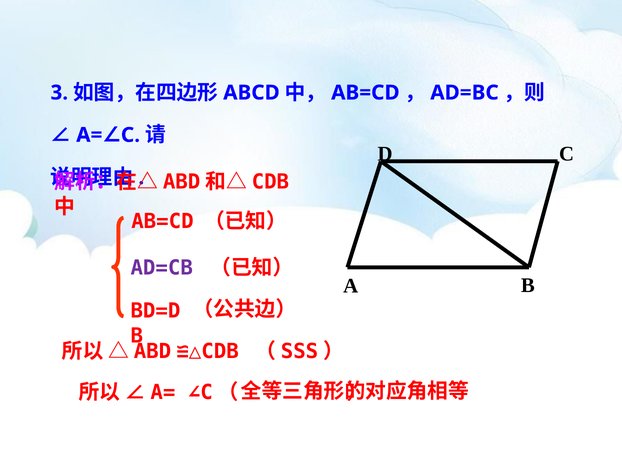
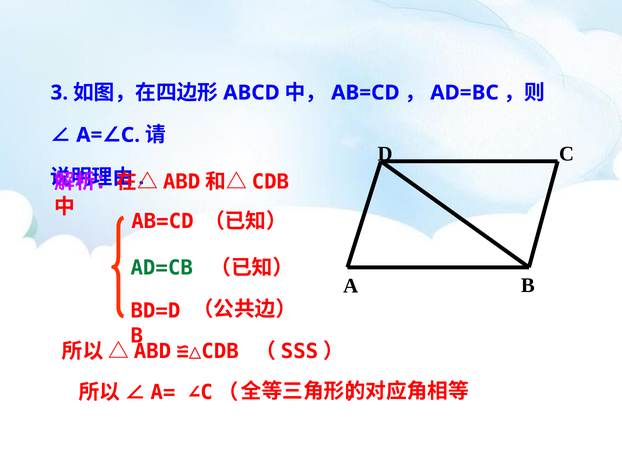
AD=CB colour: purple -> green
